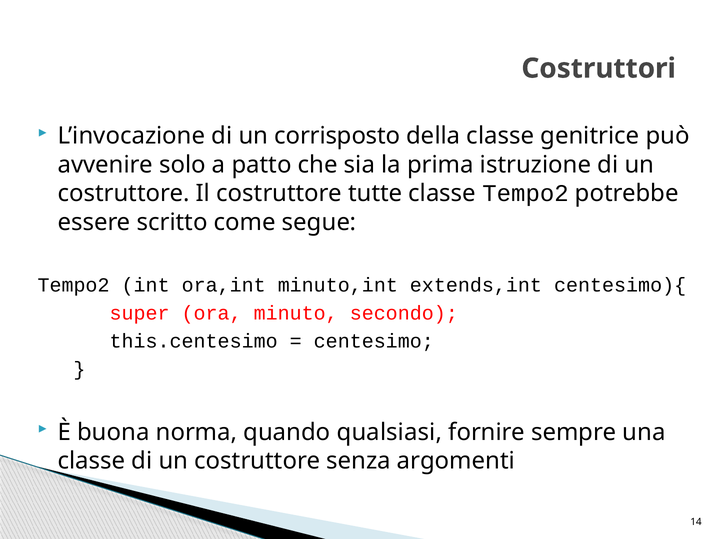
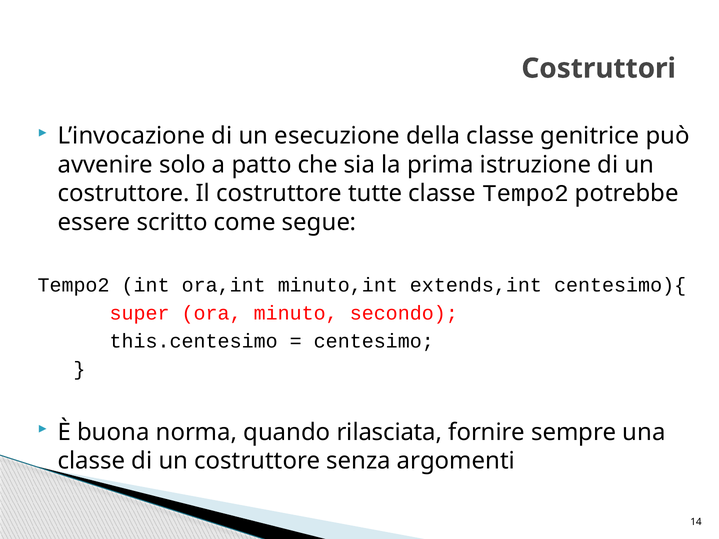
corrisposto: corrisposto -> esecuzione
qualsiasi: qualsiasi -> rilasciata
